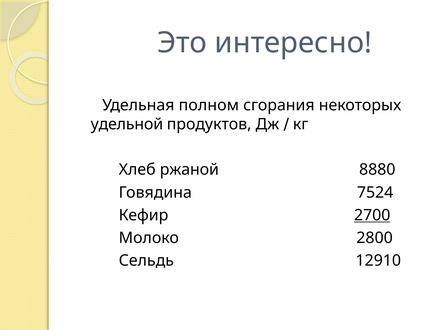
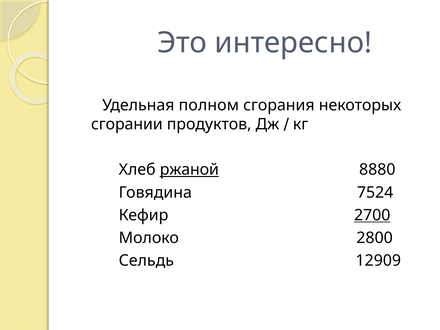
удельной: удельной -> сгорании
ржаной underline: none -> present
12910: 12910 -> 12909
